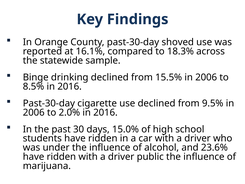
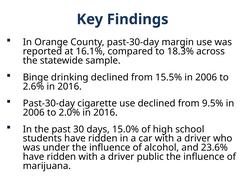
shoved: shoved -> margin
8.5%: 8.5% -> 2.6%
